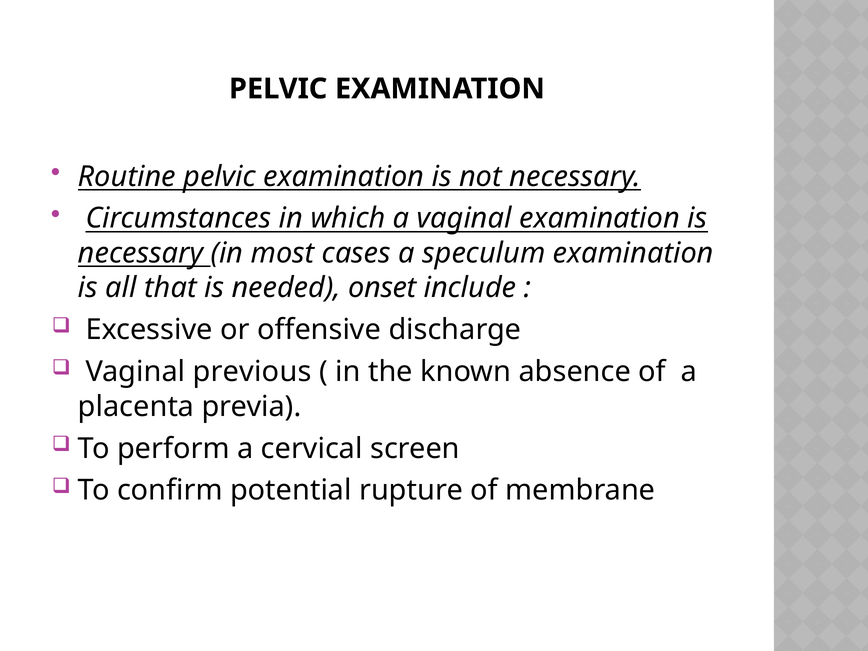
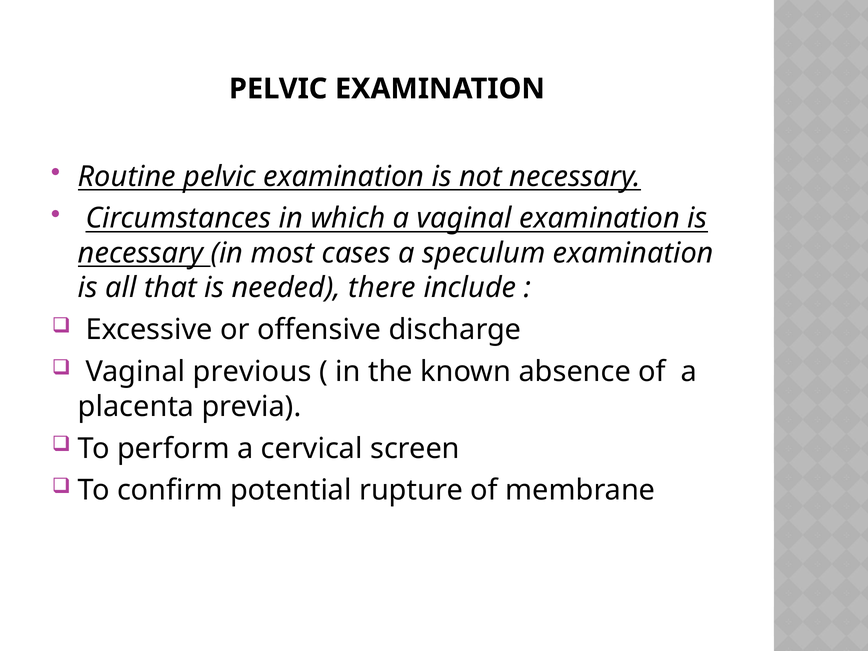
onset: onset -> there
